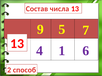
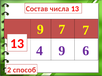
9 5: 5 -> 7
4 1: 1 -> 9
